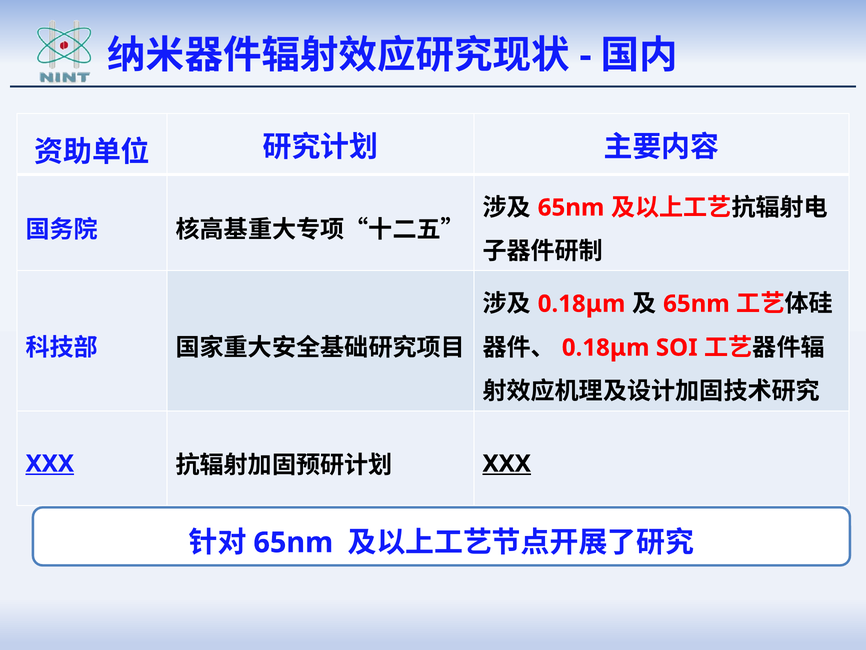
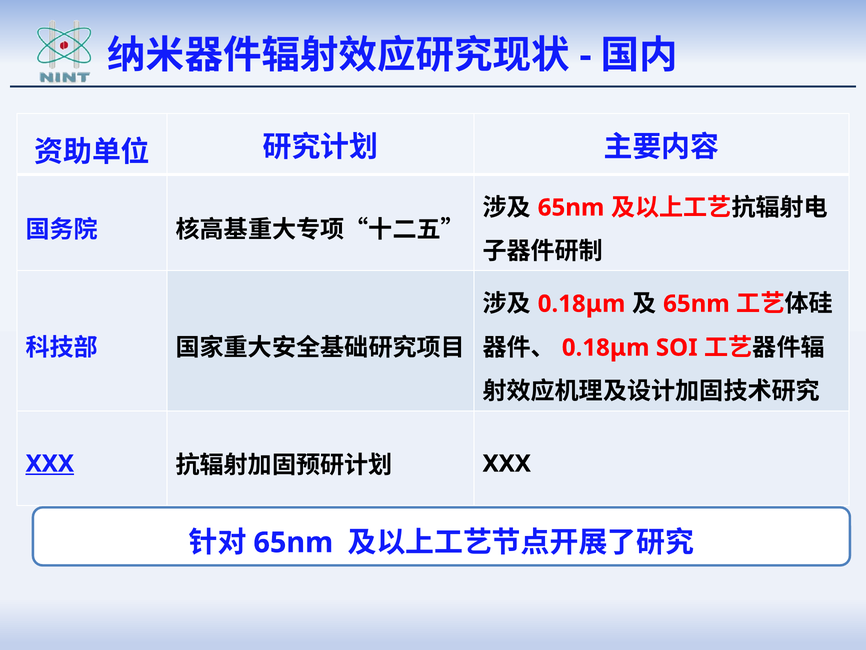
XXX at (507, 463) underline: present -> none
